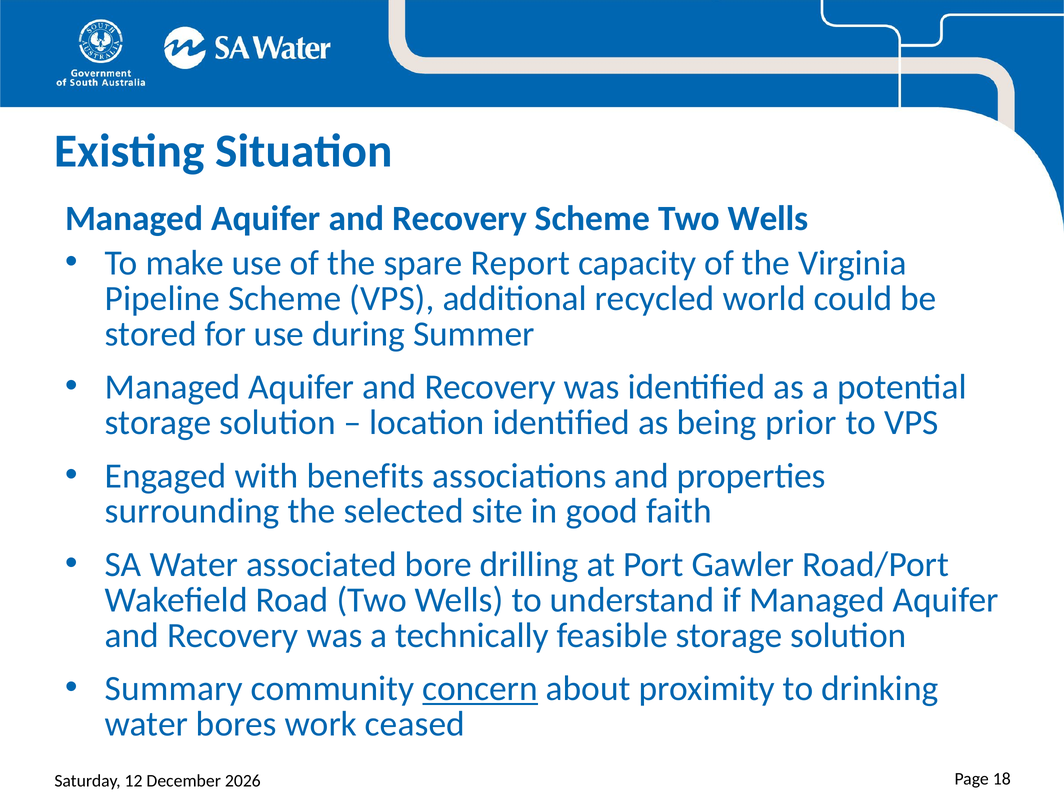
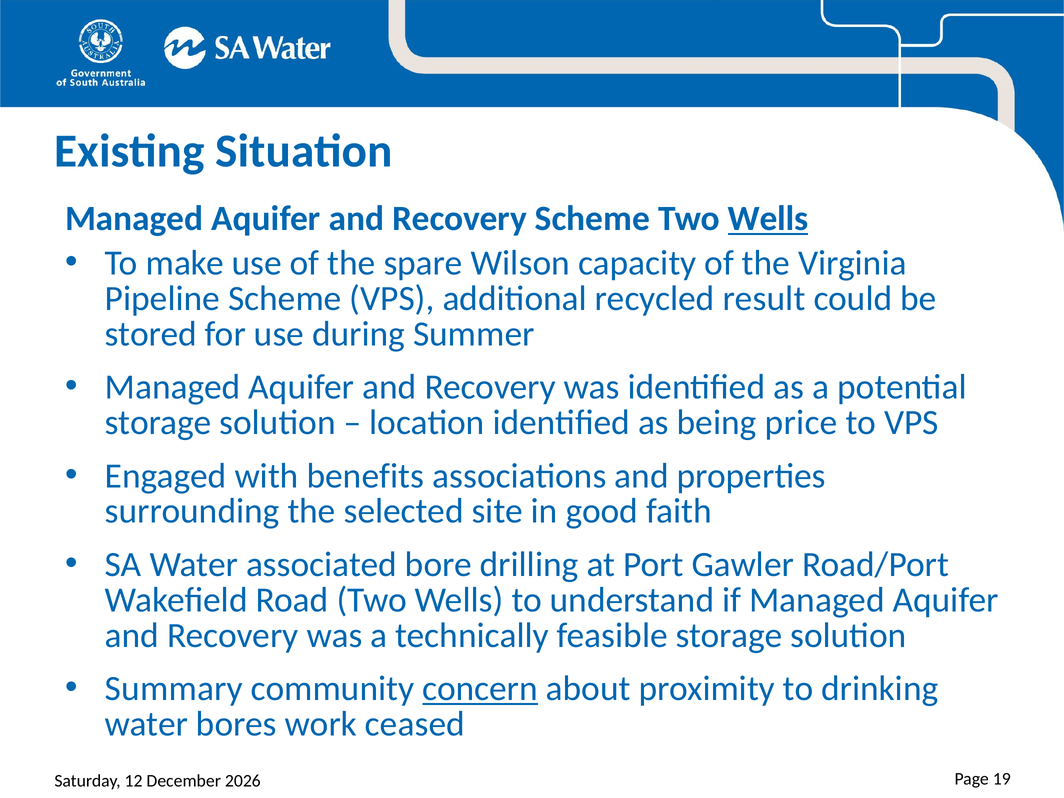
Wells at (768, 219) underline: none -> present
Report: Report -> Wilson
world: world -> result
prior: prior -> price
18: 18 -> 19
